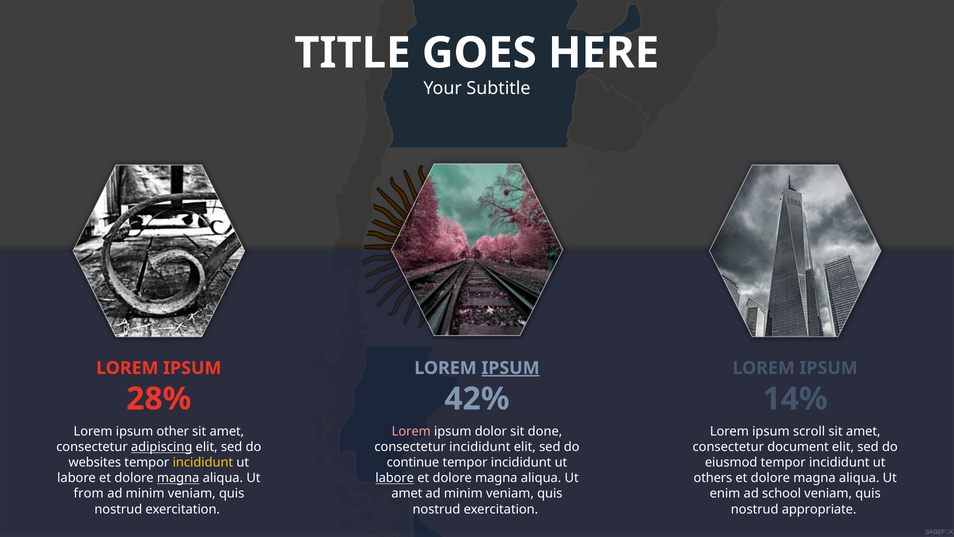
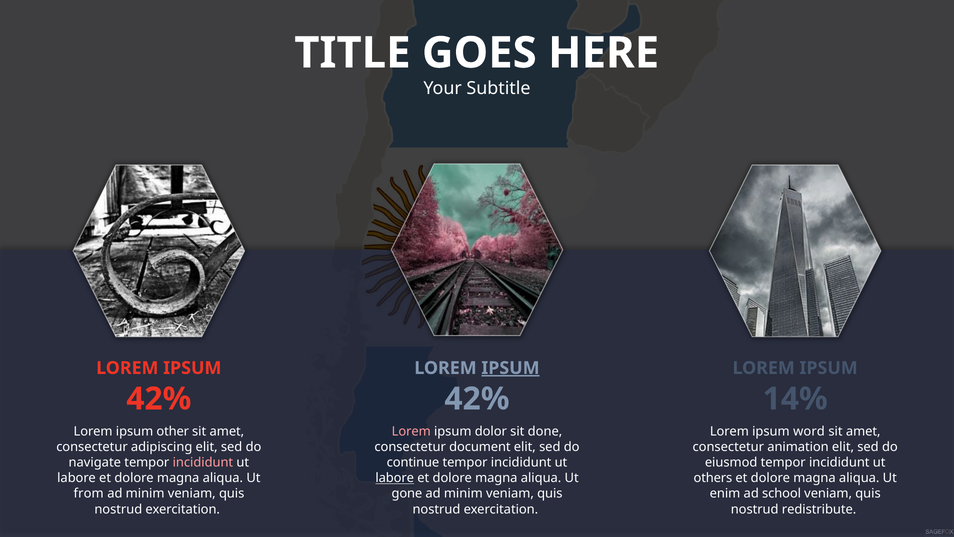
28% at (159, 399): 28% -> 42%
scroll: scroll -> word
adipiscing underline: present -> none
consectetur incididunt: incididunt -> document
document: document -> animation
websites: websites -> navigate
incididunt at (203, 462) colour: yellow -> pink
magna at (178, 478) underline: present -> none
amet at (407, 493): amet -> gone
appropriate: appropriate -> redistribute
